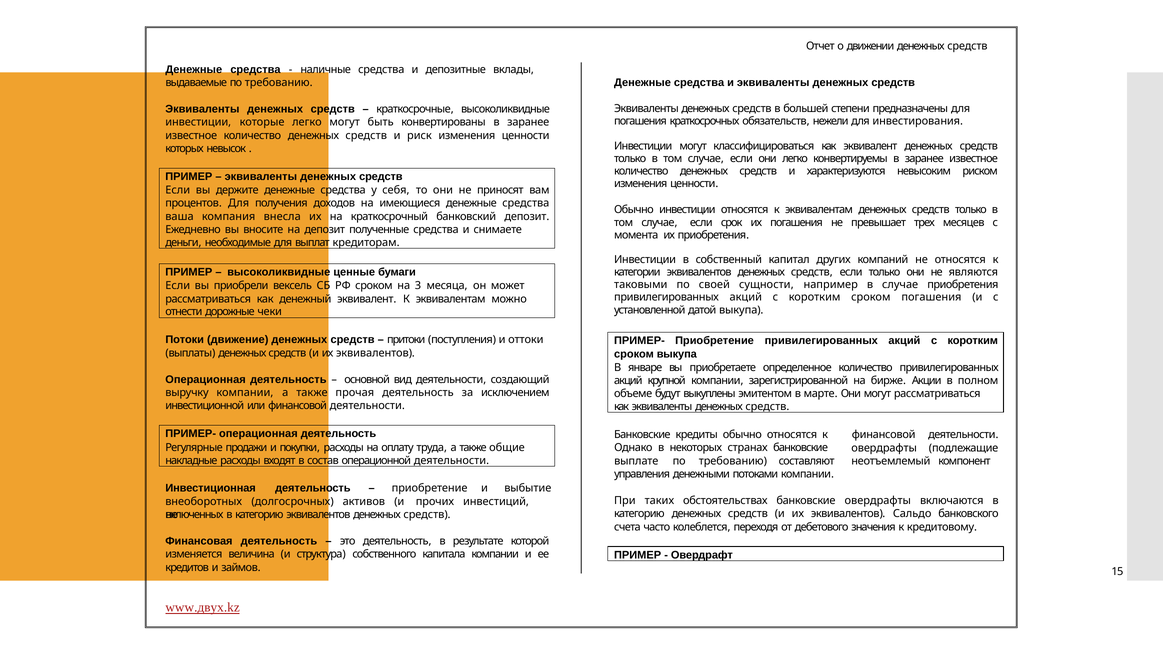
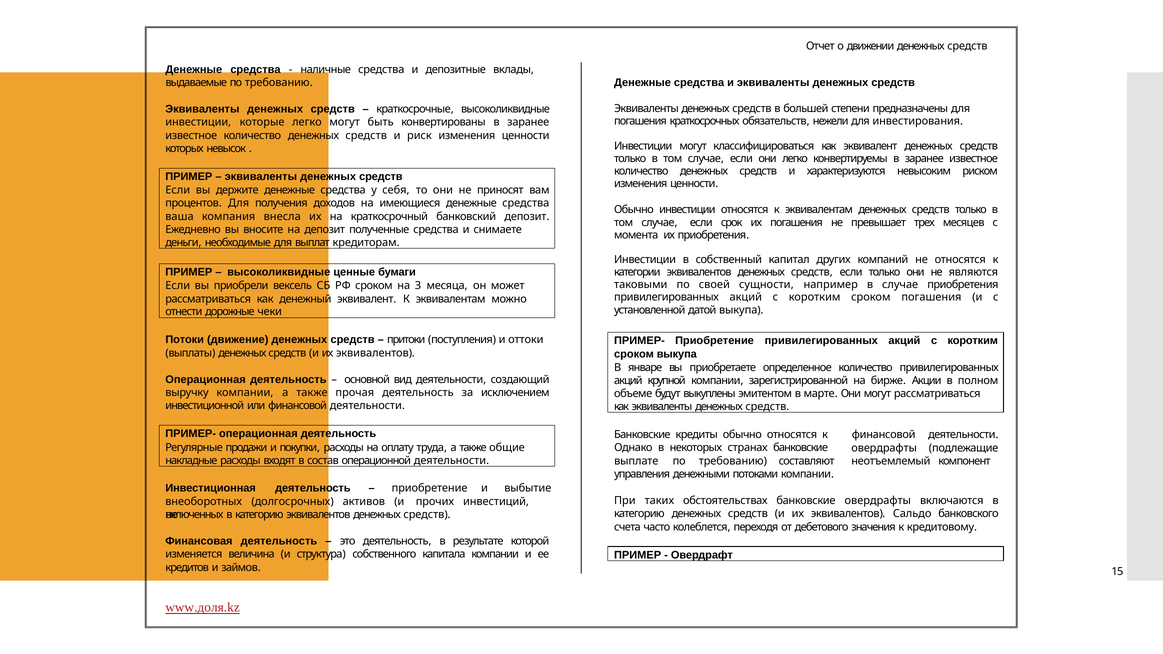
www.двух.kz: www.двух.kz -> www.доля.kz
